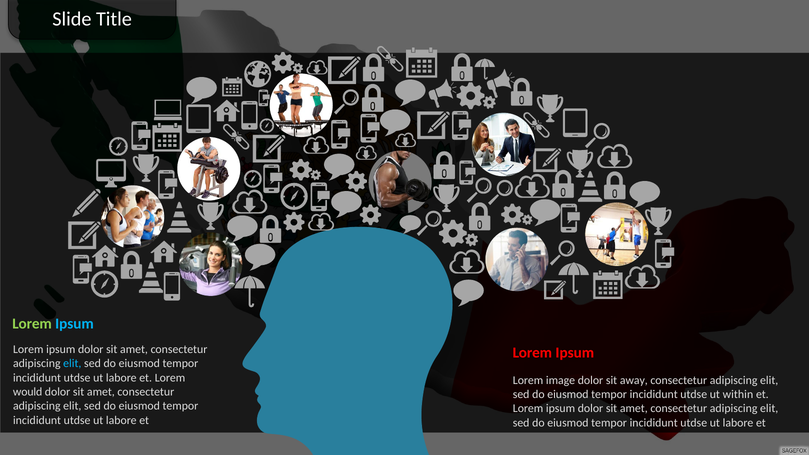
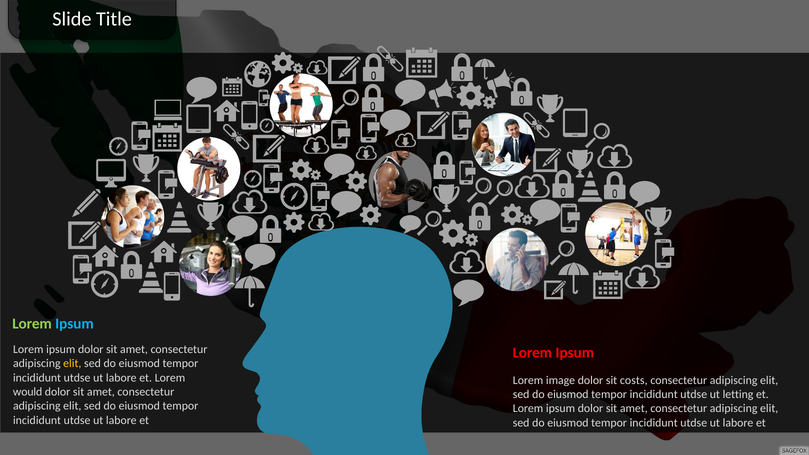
elit at (72, 364) colour: light blue -> yellow
away: away -> costs
within: within -> letting
